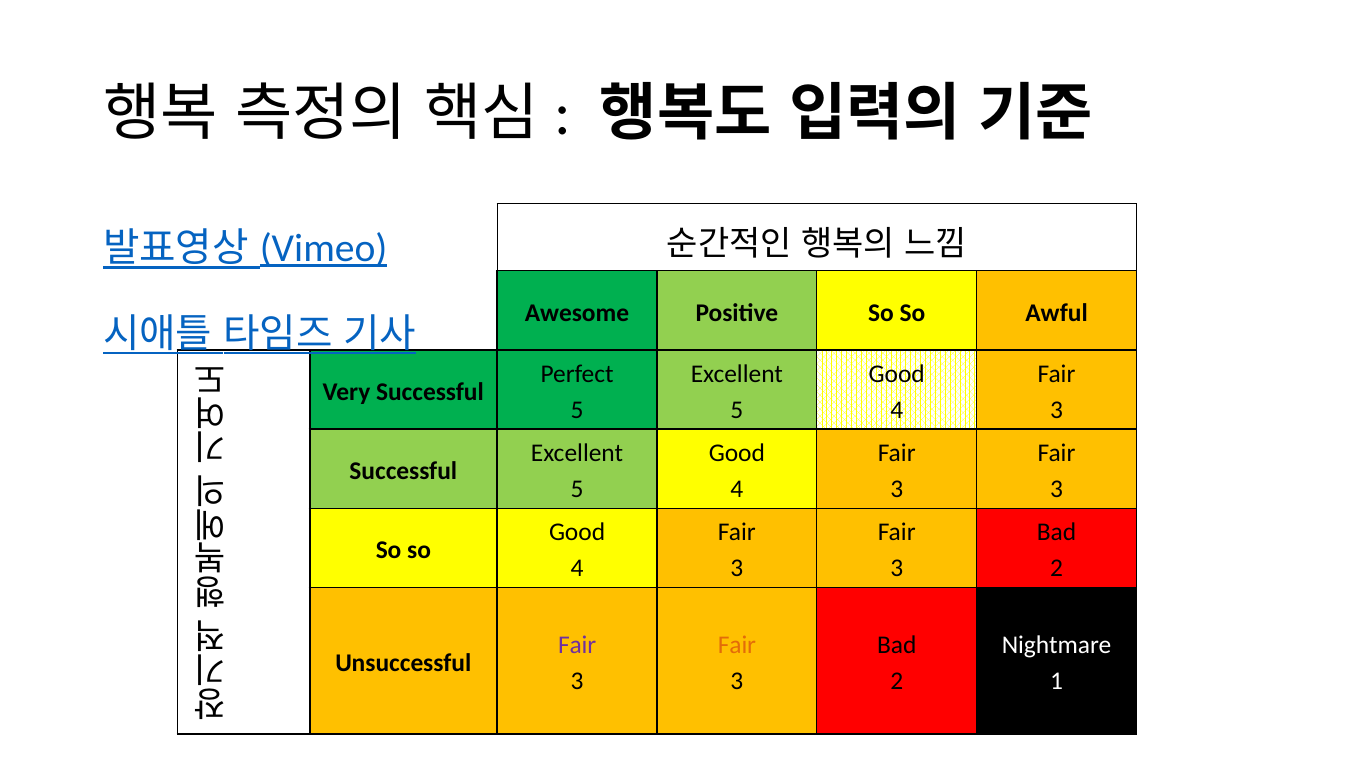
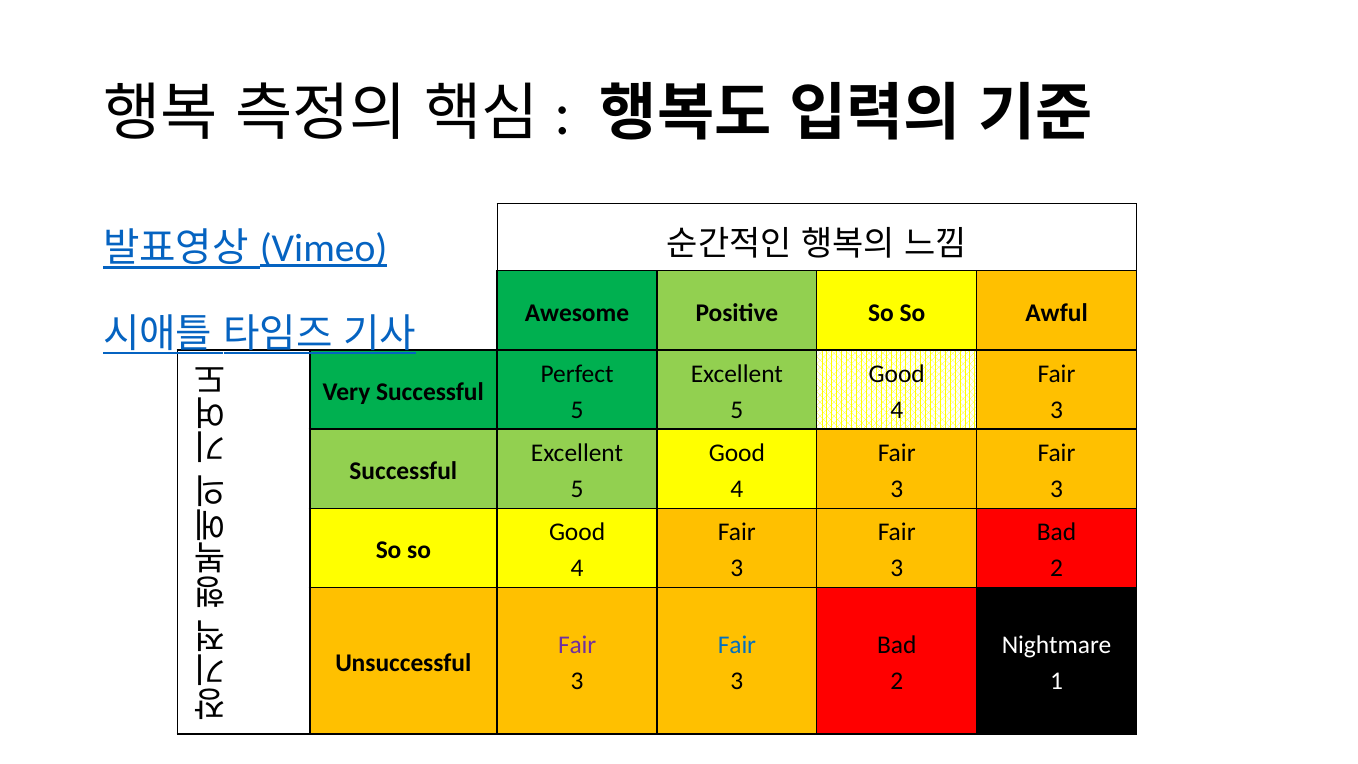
Fair at (737, 645) colour: orange -> blue
